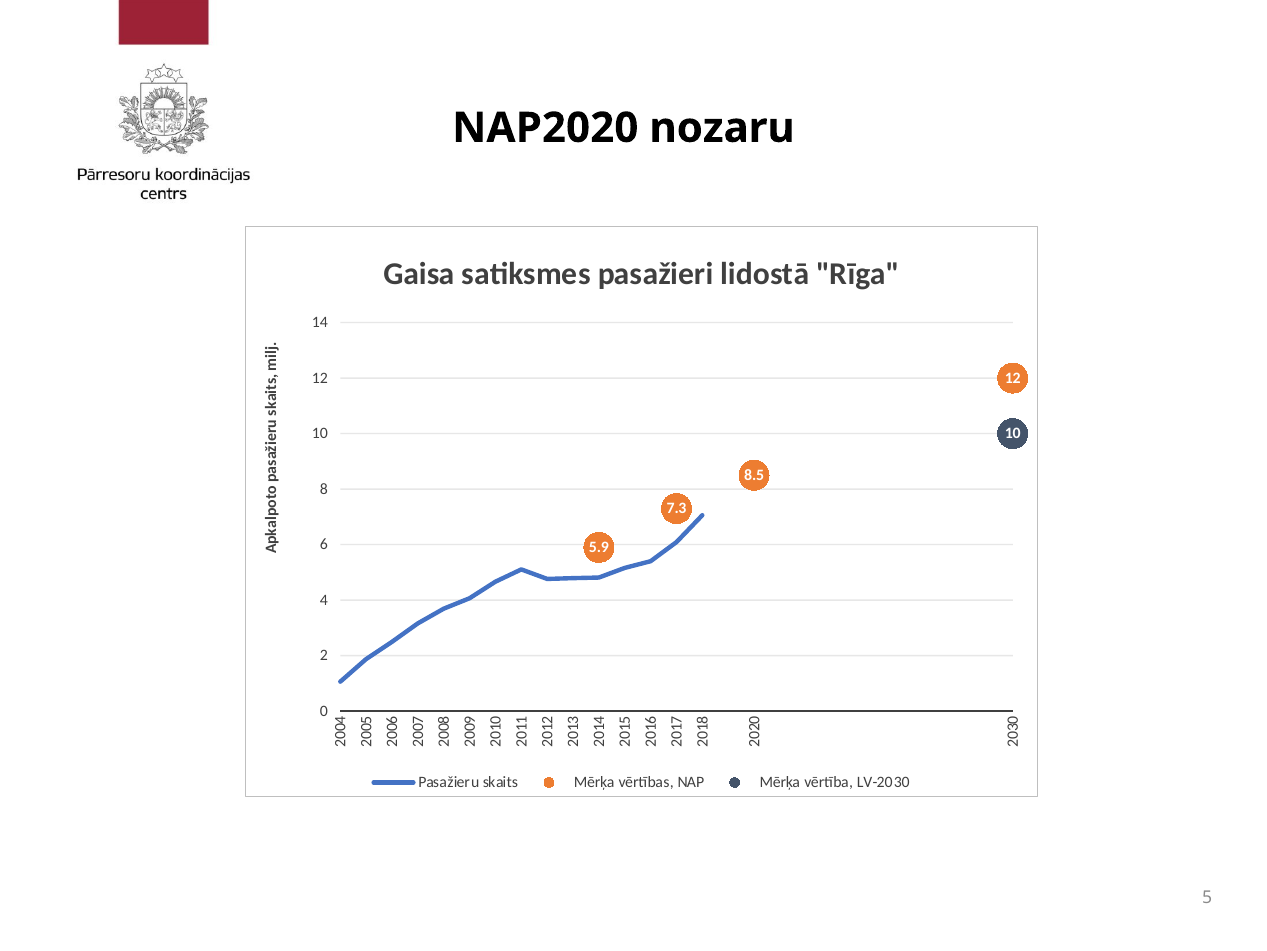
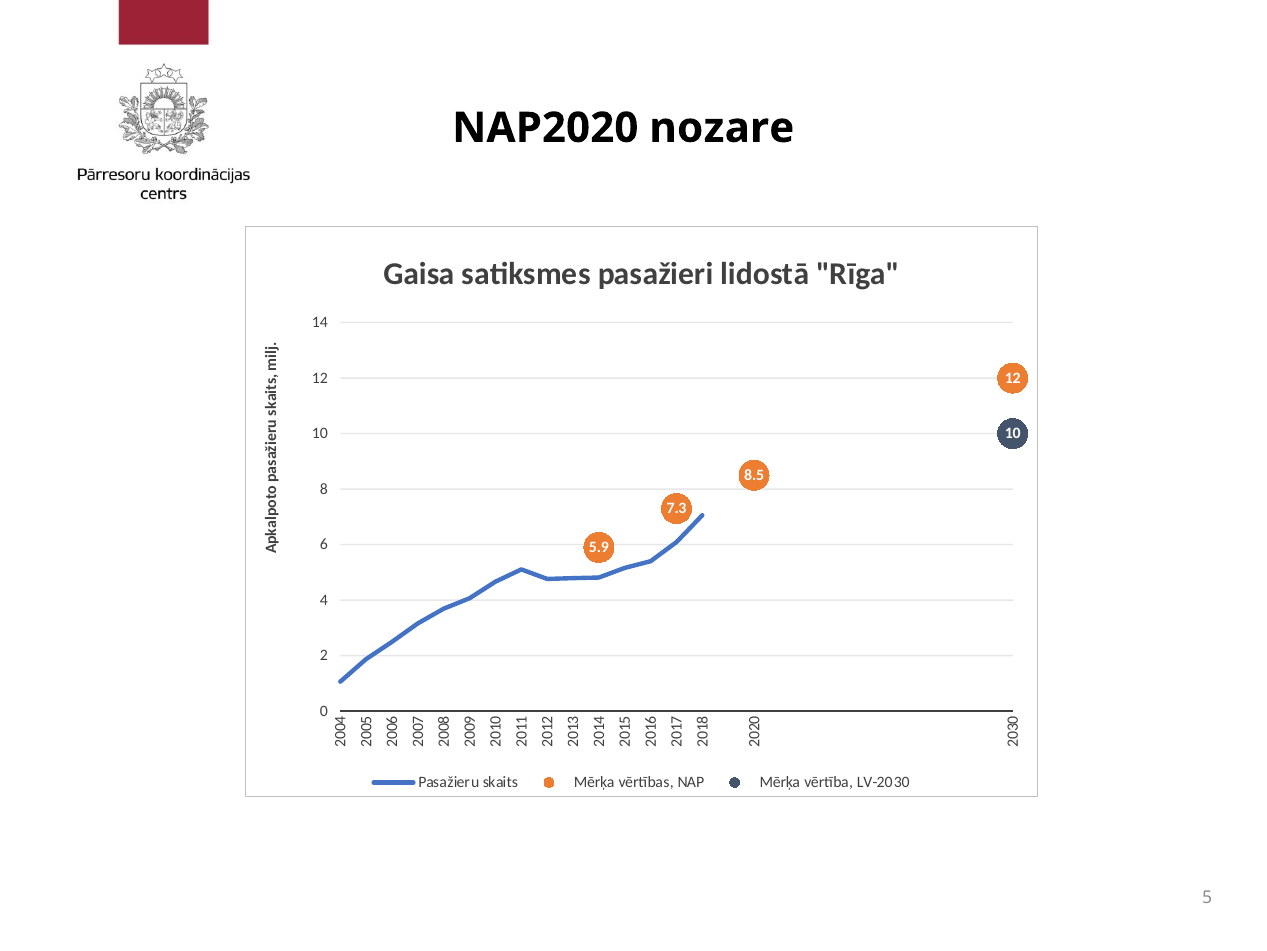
nozaru: nozaru -> nozare
